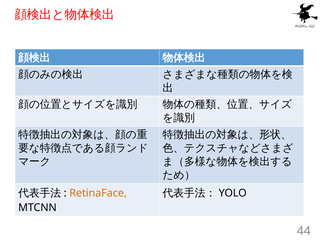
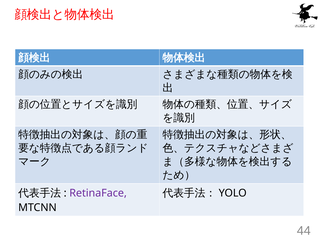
RetinaFace colour: orange -> purple
